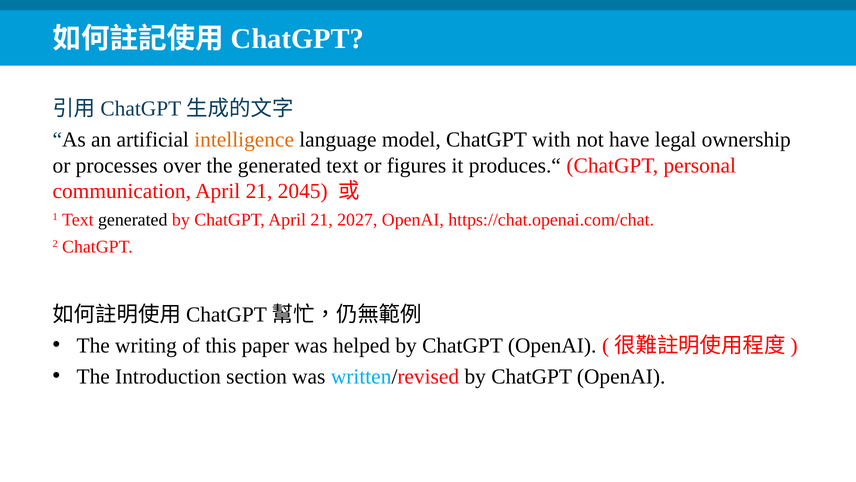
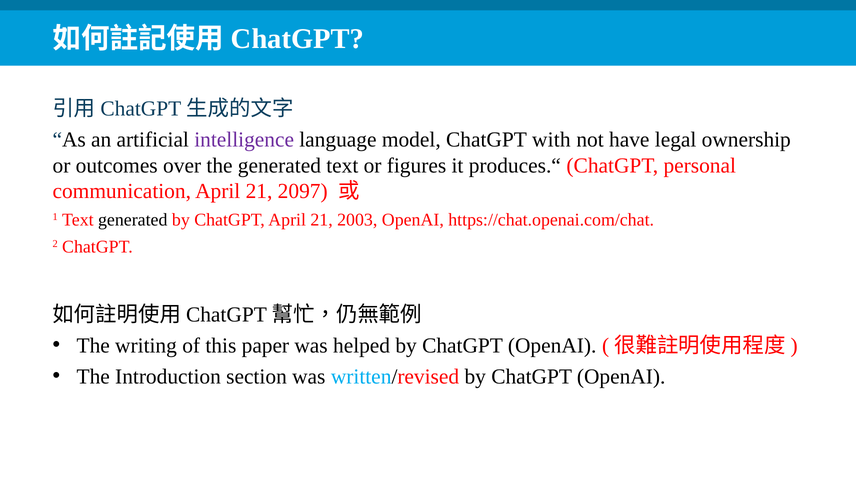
intelligence colour: orange -> purple
processes: processes -> outcomes
2045: 2045 -> 2097
2027: 2027 -> 2003
